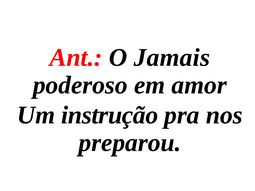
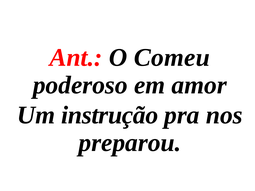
Jamais: Jamais -> Comeu
